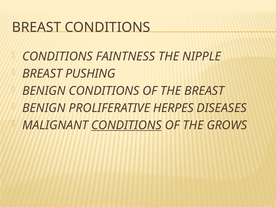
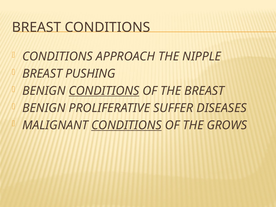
FAINTNESS: FAINTNESS -> APPROACH
CONDITIONS at (104, 91) underline: none -> present
HERPES: HERPES -> SUFFER
